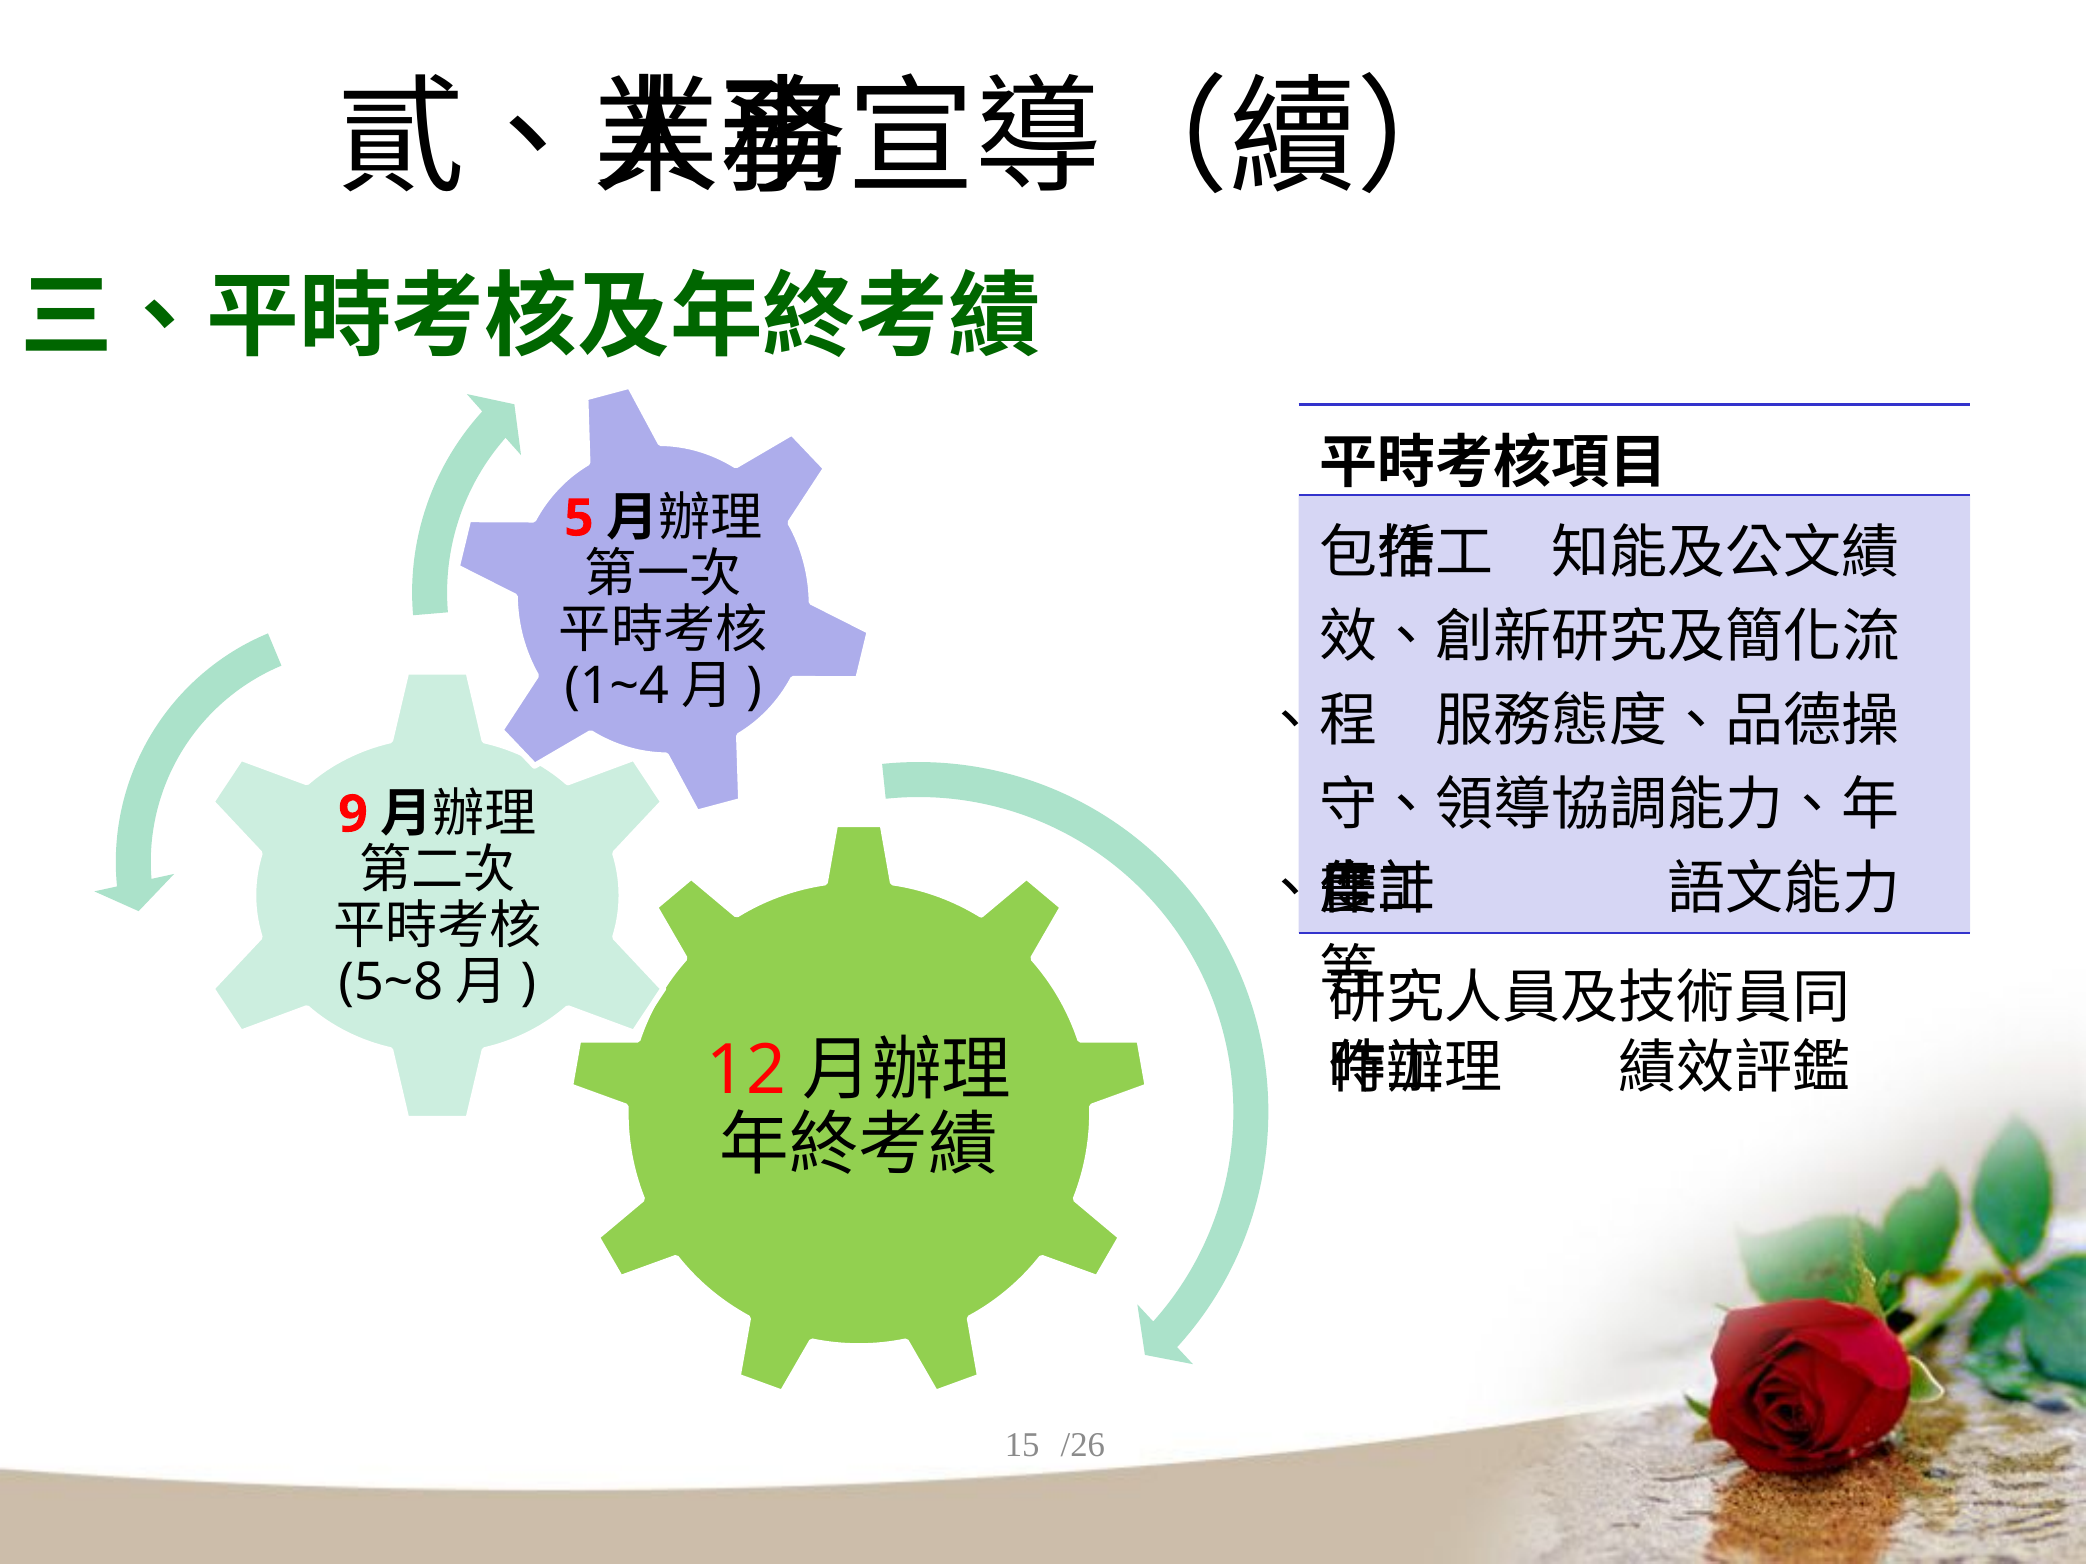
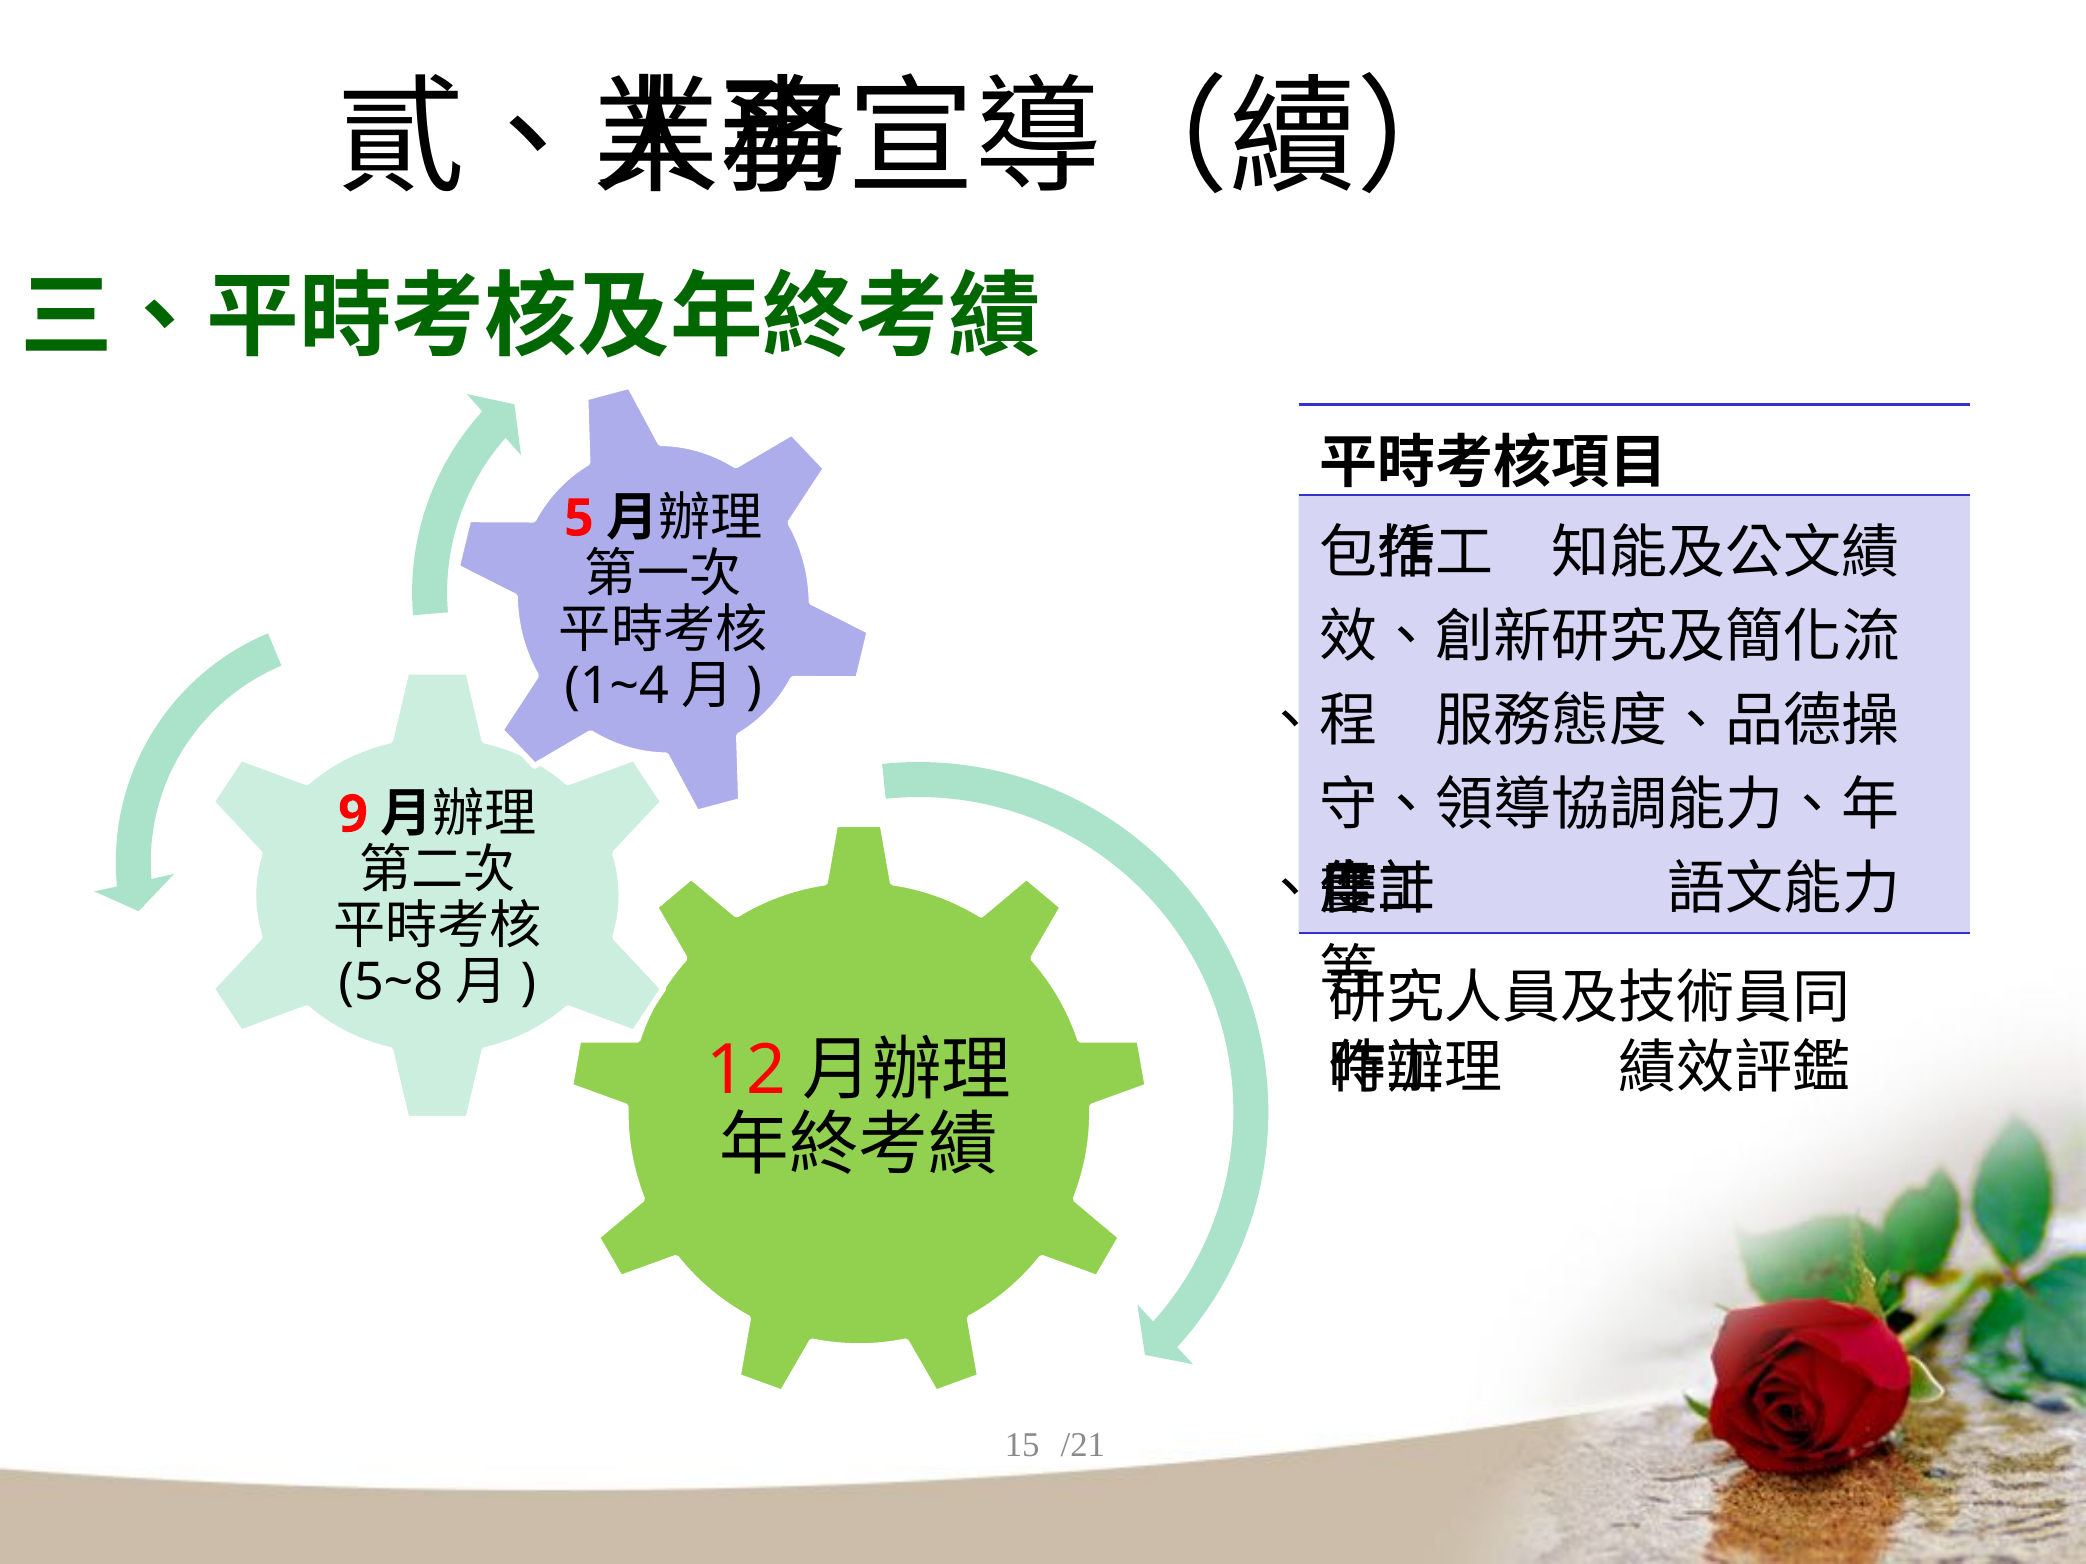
/26: /26 -> /21
